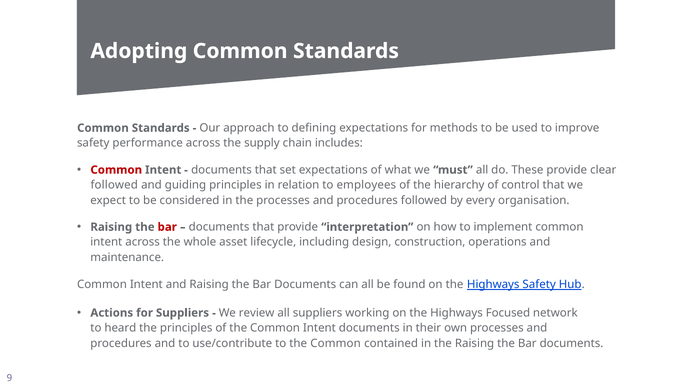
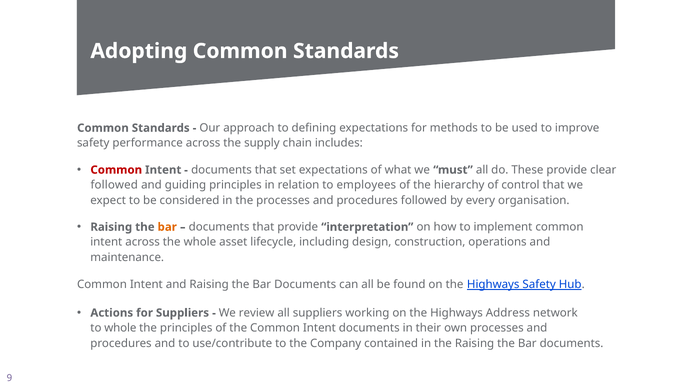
bar at (167, 227) colour: red -> orange
Focused: Focused -> Address
to heard: heard -> whole
to the Common: Common -> Company
